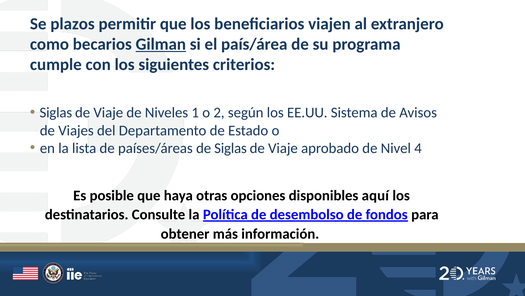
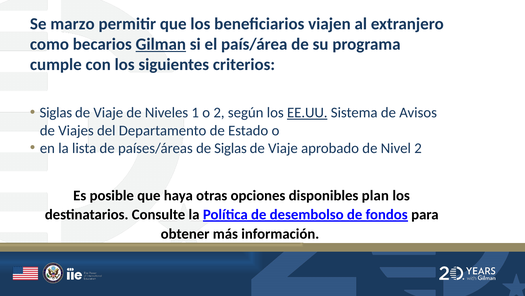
plazos: plazos -> marzo
EE.UU underline: none -> present
Nivel 4: 4 -> 2
aquí: aquí -> plan
